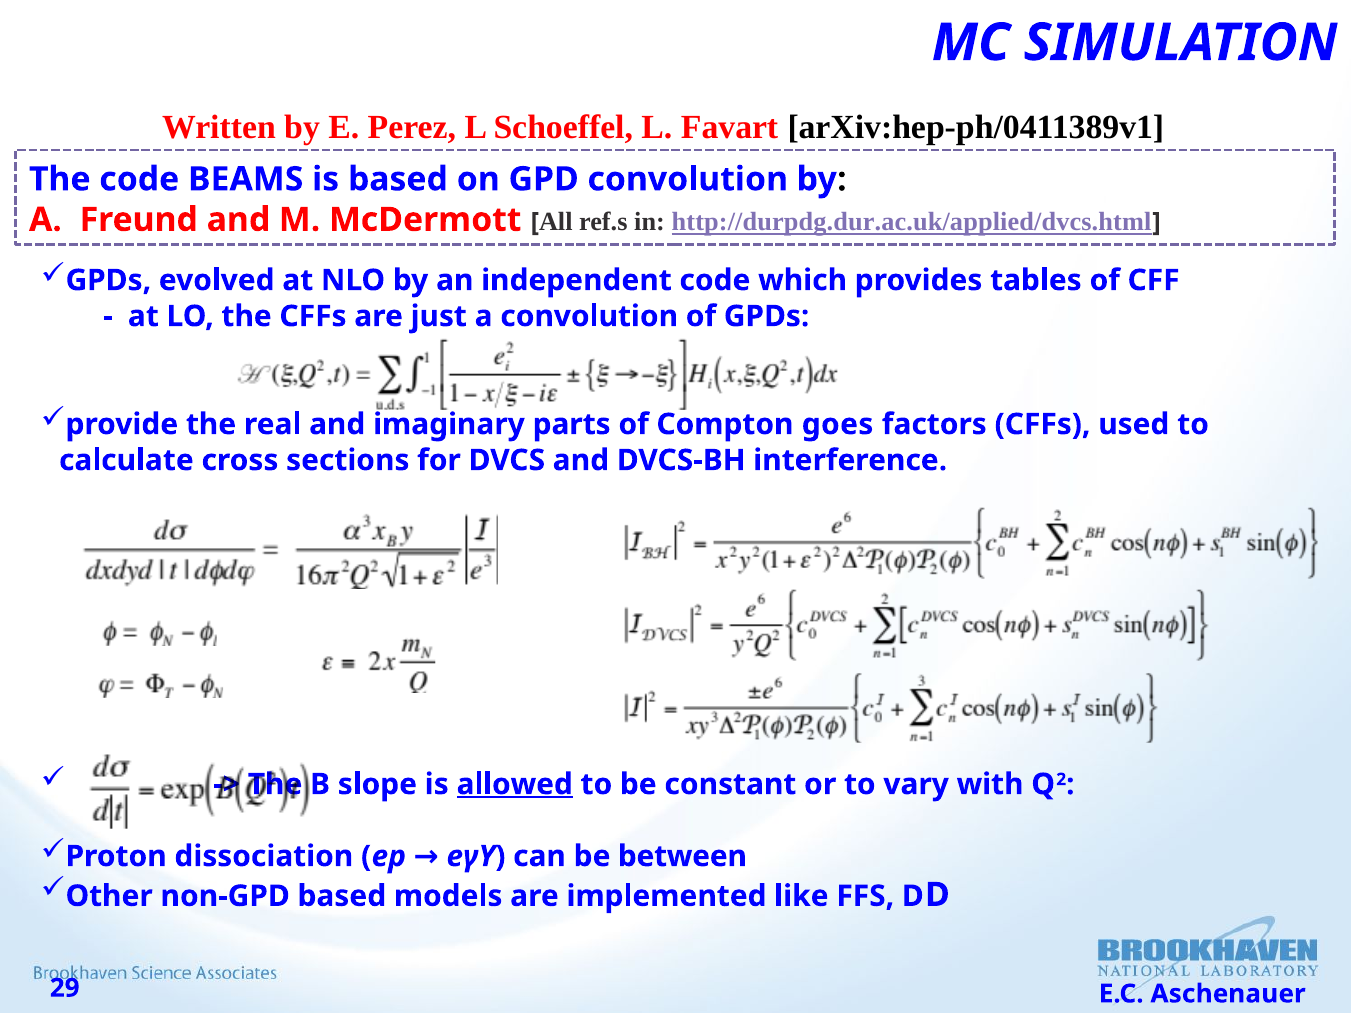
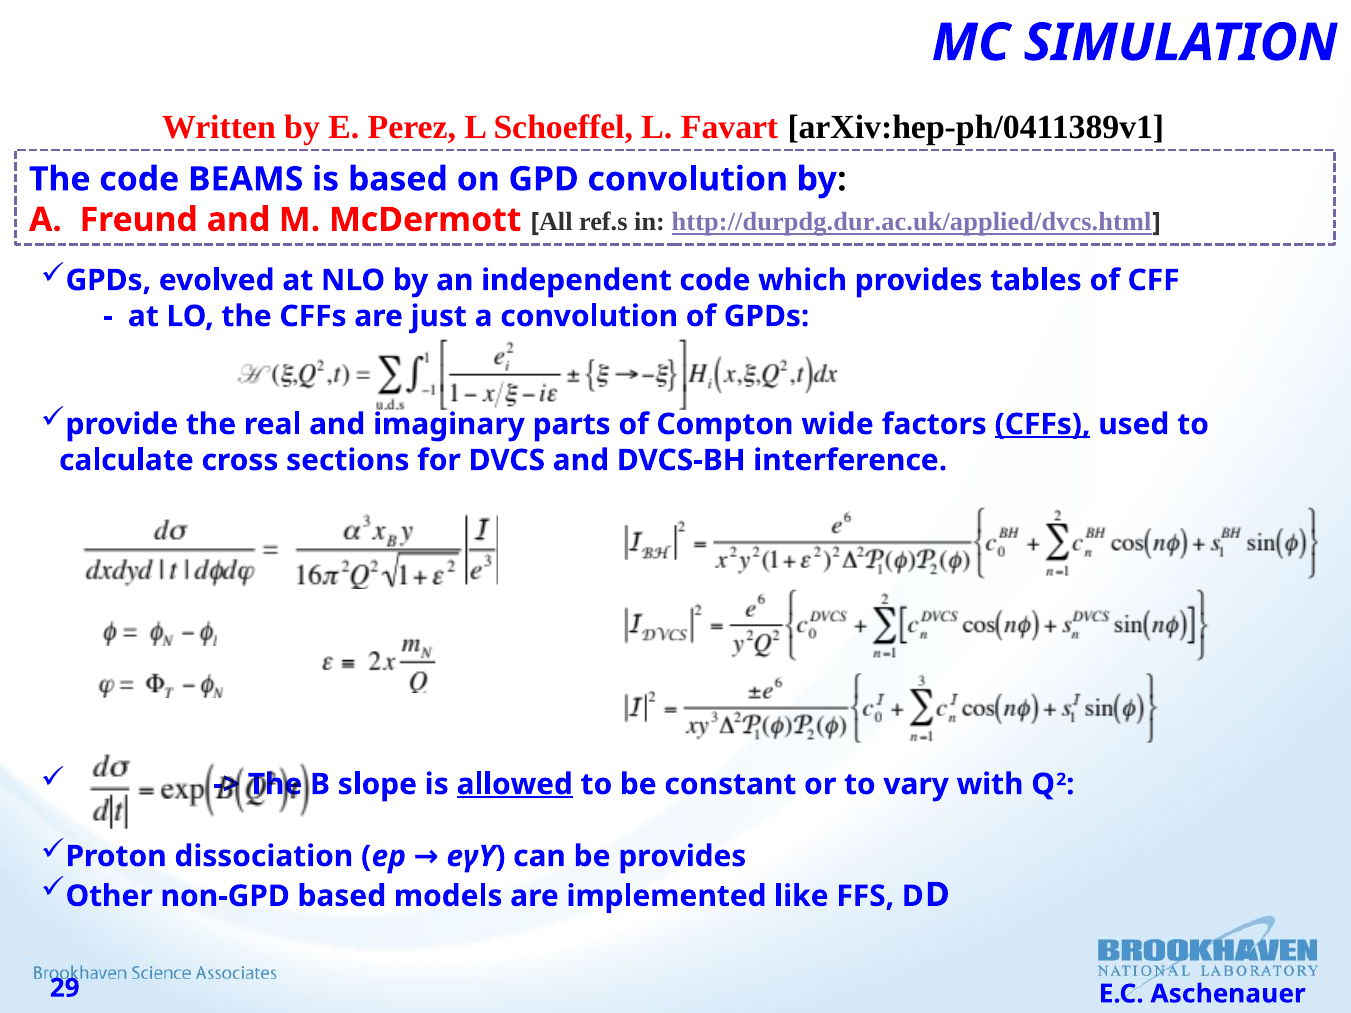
goes: goes -> wide
CFFs at (1043, 424) underline: none -> present
be between: between -> provides
